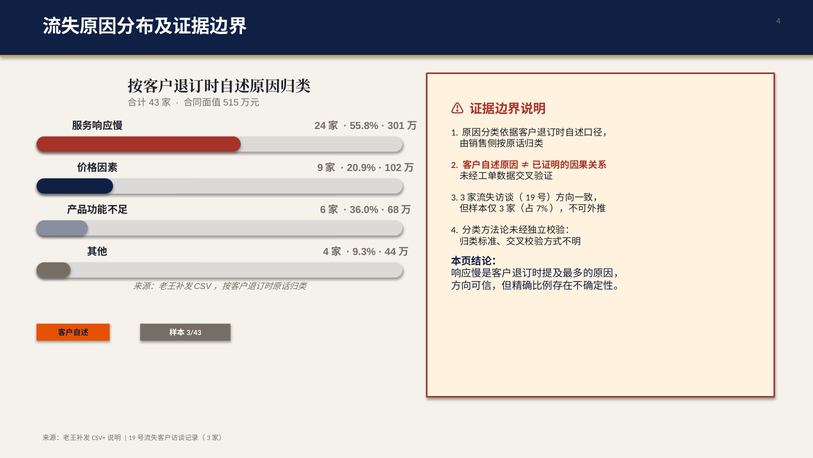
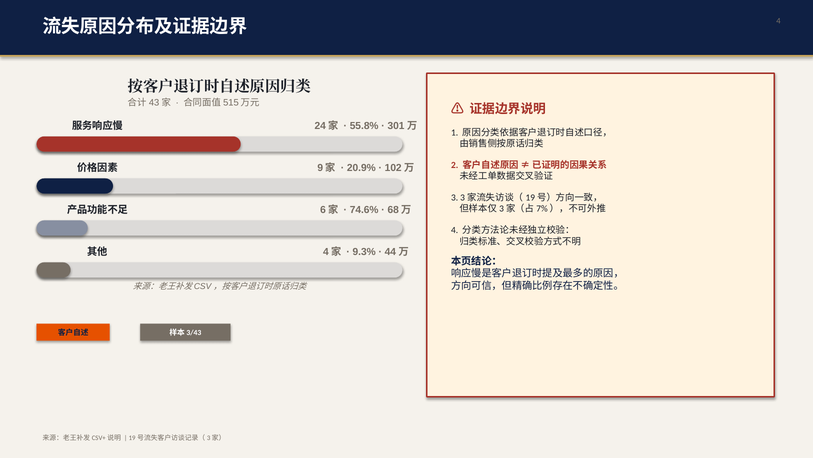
36.0%: 36.0% -> 74.6%
